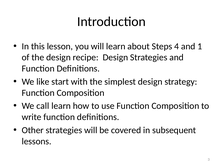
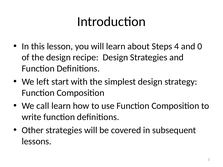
1: 1 -> 0
like: like -> left
